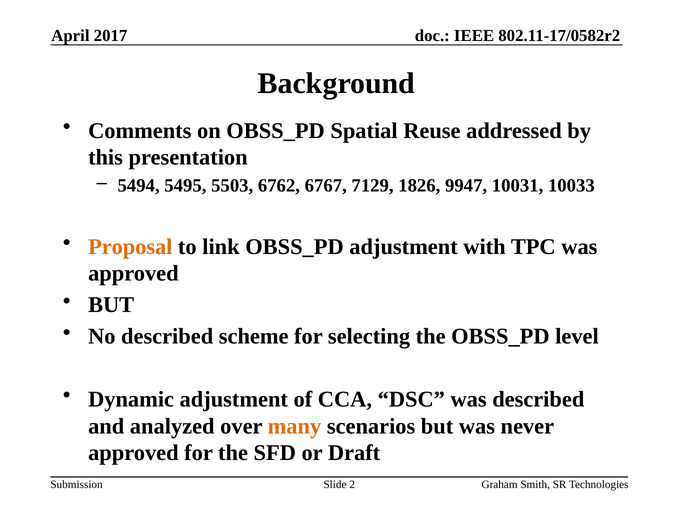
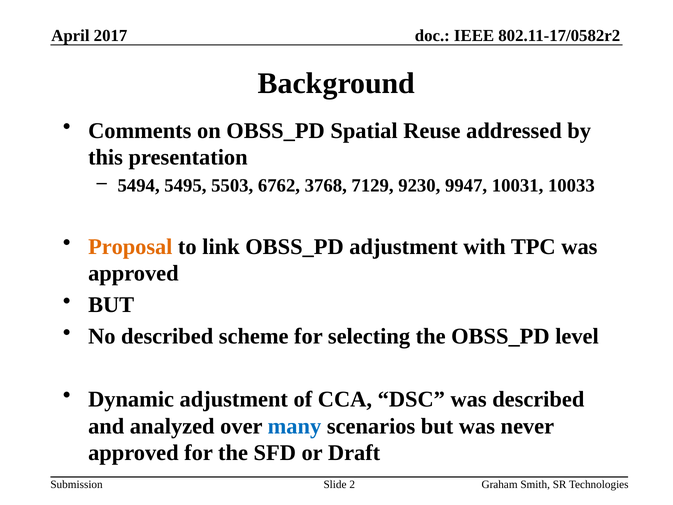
6767: 6767 -> 3768
1826: 1826 -> 9230
many colour: orange -> blue
